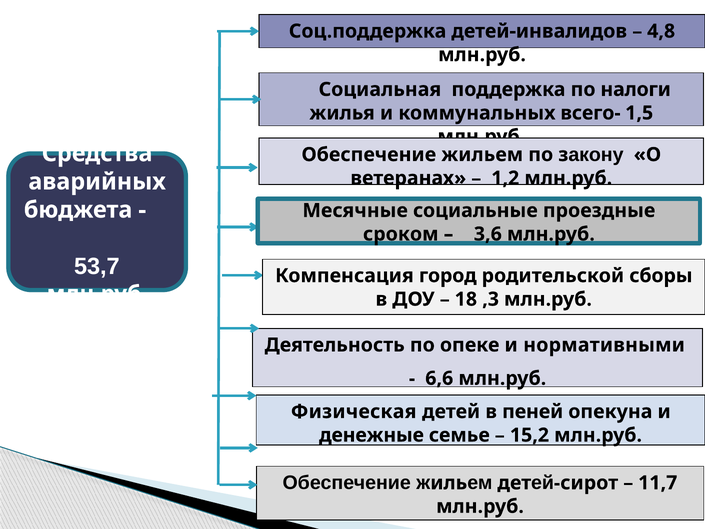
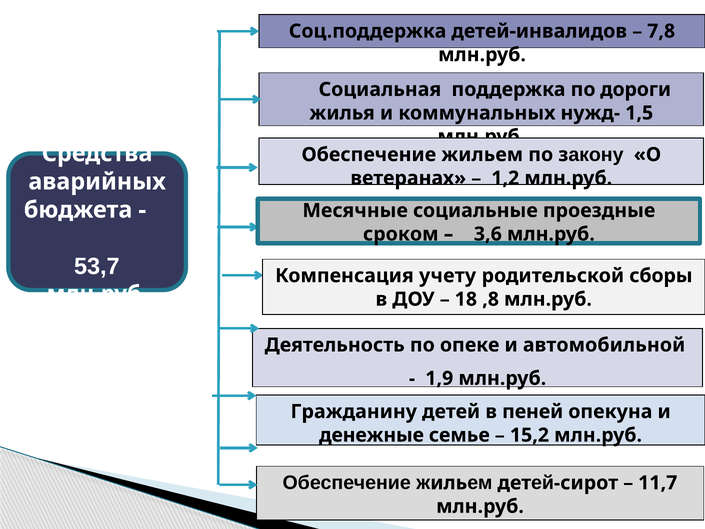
4,8: 4,8 -> 7,8
налоги: налоги -> дороги
всего-: всего- -> нужд-
город: город -> учету
,3: ,3 -> ,8
нормативными: нормативными -> автомобильной
6,6: 6,6 -> 1,9
Физическая: Физическая -> Гражданину
